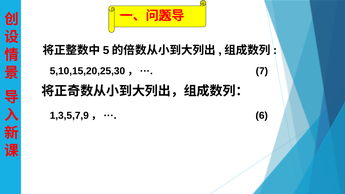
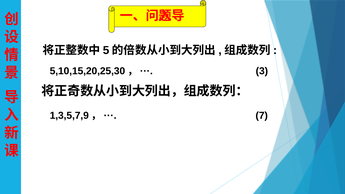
7: 7 -> 3
6: 6 -> 7
